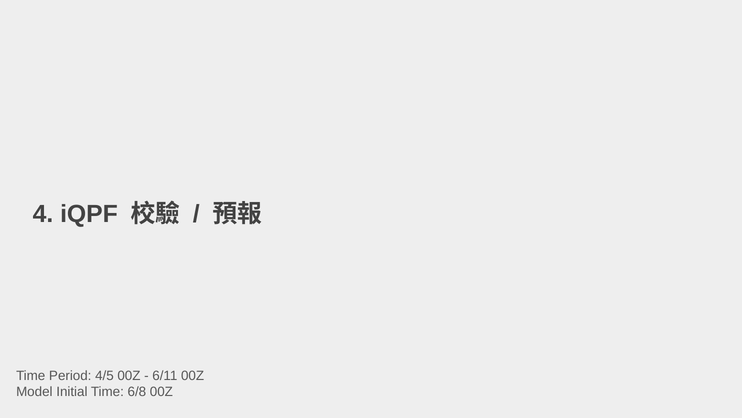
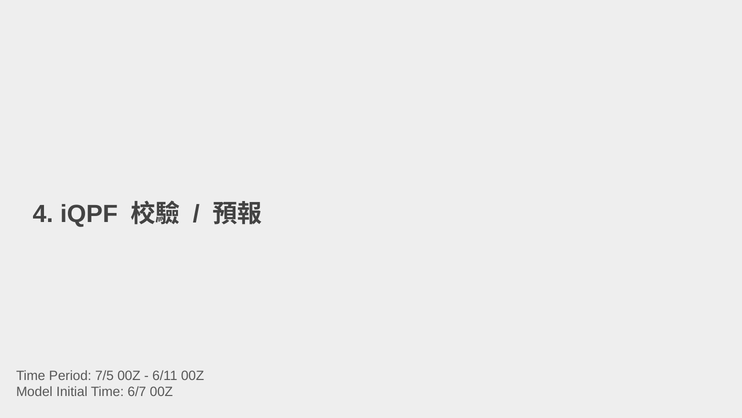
4/5: 4/5 -> 7/5
6/8: 6/8 -> 6/7
